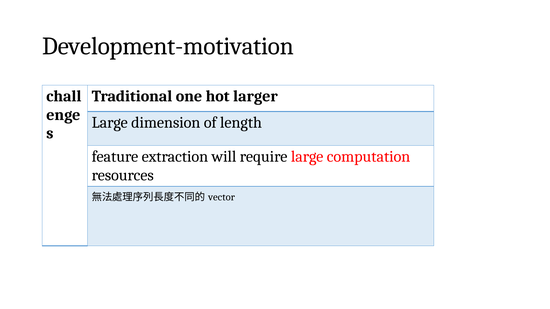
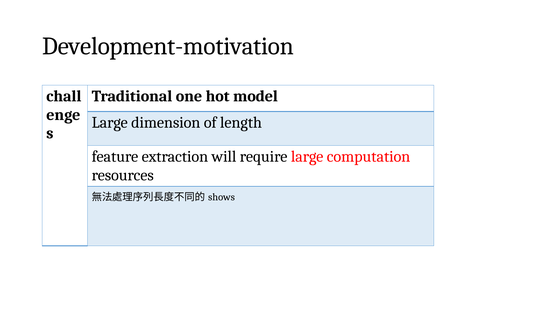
larger: larger -> model
vector: vector -> shows
